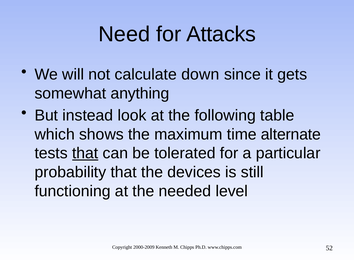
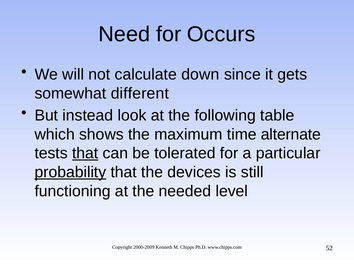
Attacks: Attacks -> Occurs
anything: anything -> different
probability underline: none -> present
